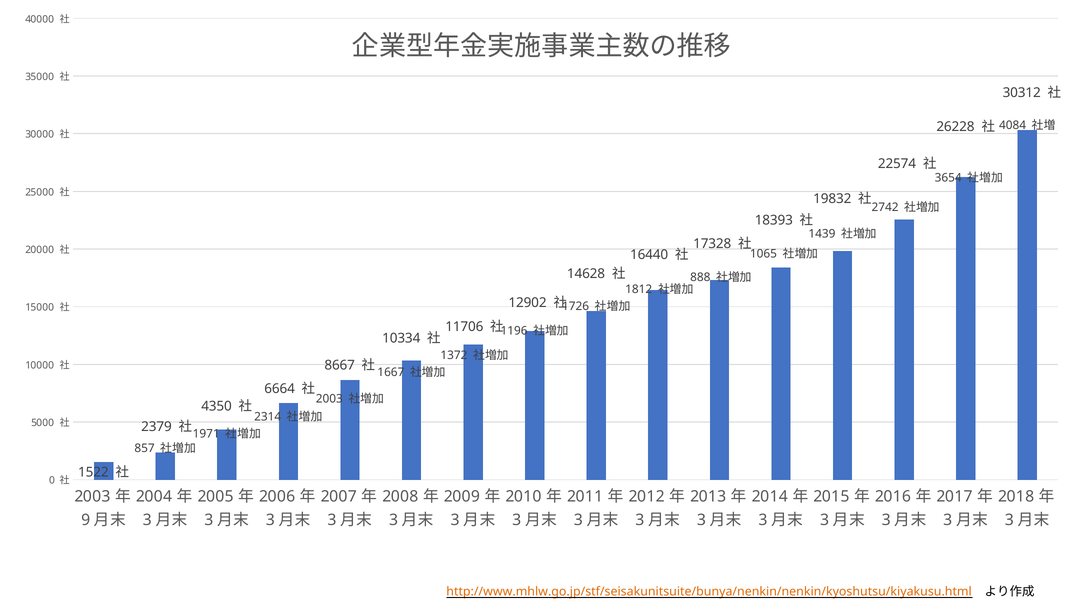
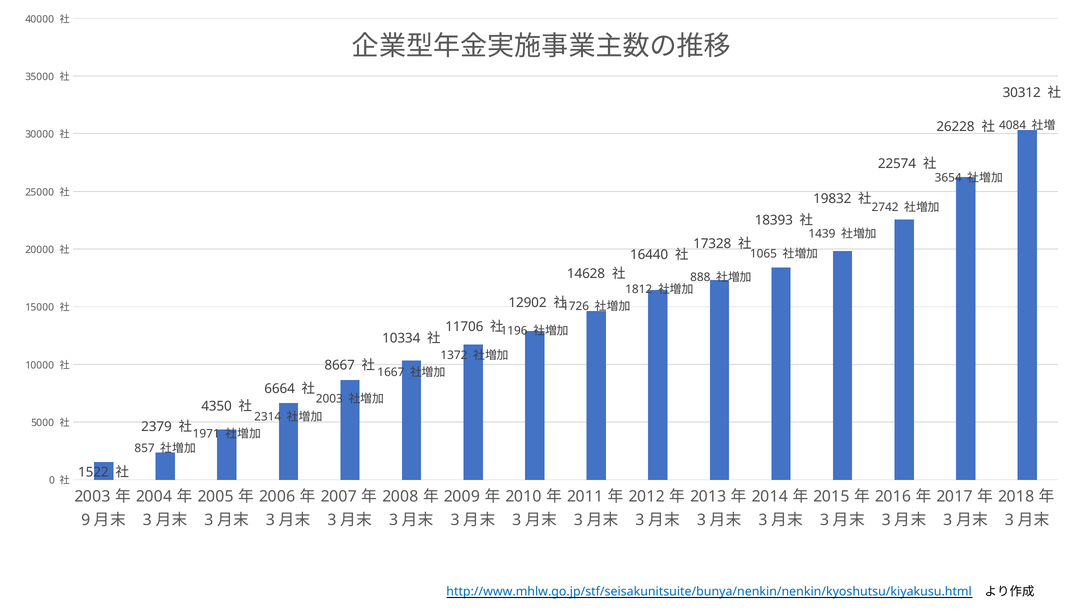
http://www.mhlw.go.jp/stf/seisakunitsuite/bunya/nenkin/nenkin/kyoshutsu/kiyakusu.html colour: orange -> blue
